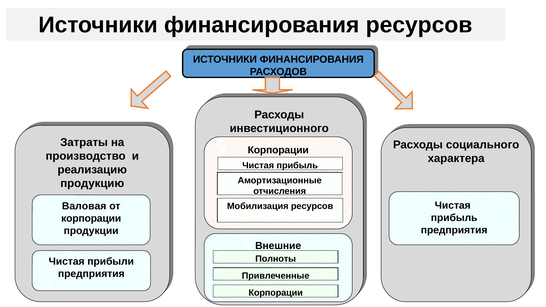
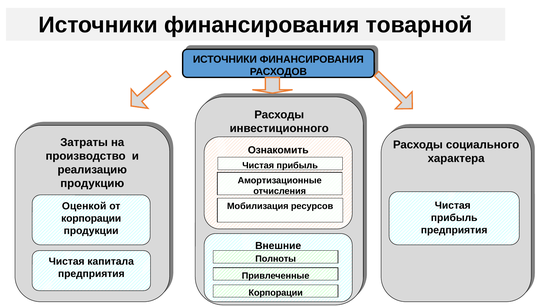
финансирования ресурсов: ресурсов -> товарной
Корпорации at (278, 150): Корпорации -> Ознакомить
Валовая: Валовая -> Оценкой
прибыли: прибыли -> капитала
